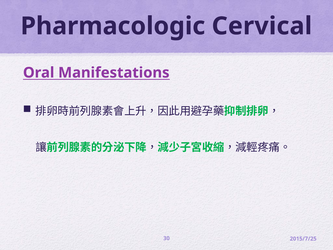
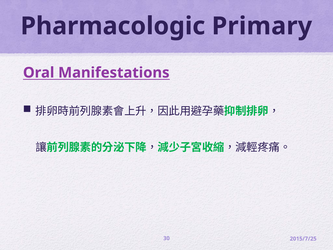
Cervical: Cervical -> Primary
